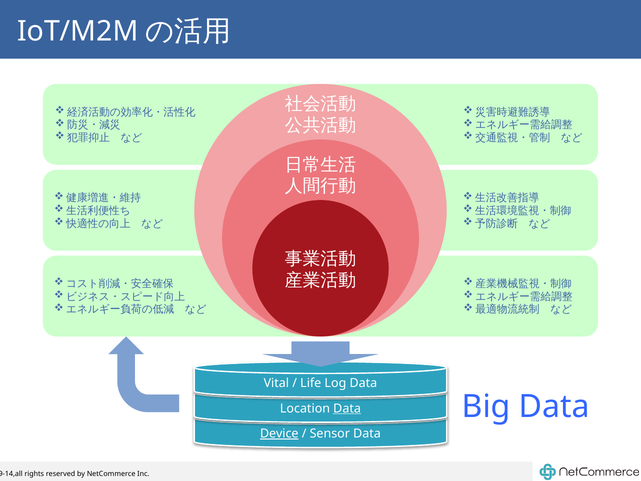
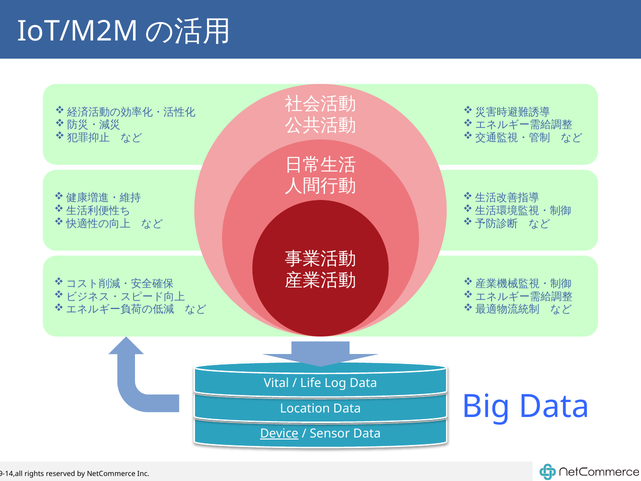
Data at (347, 408) underline: present -> none
